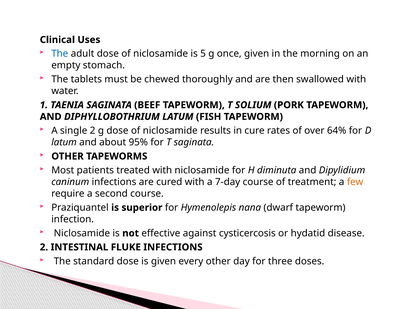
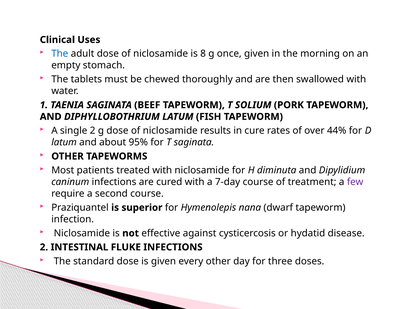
5: 5 -> 8
64%: 64% -> 44%
few colour: orange -> purple
